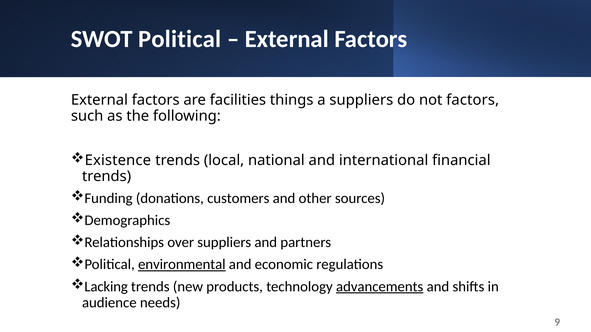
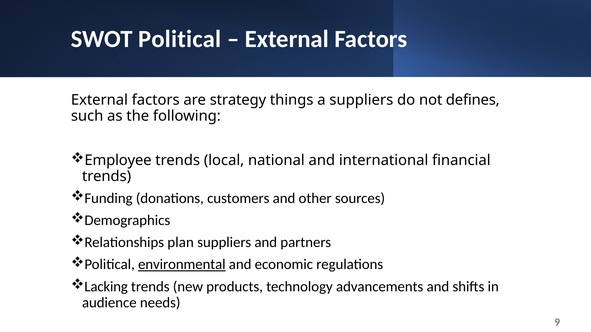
facilities: facilities -> strategy
not factors: factors -> defines
Existence: Existence -> Employee
over: over -> plan
advancements underline: present -> none
